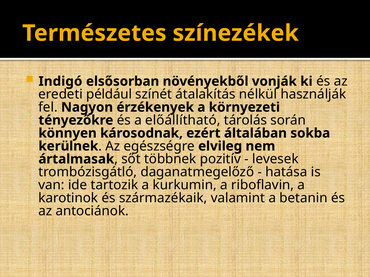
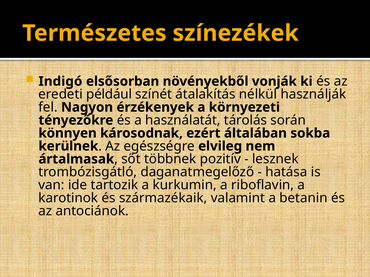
előállítható: előállítható -> használatát
levesek: levesek -> lesznek
